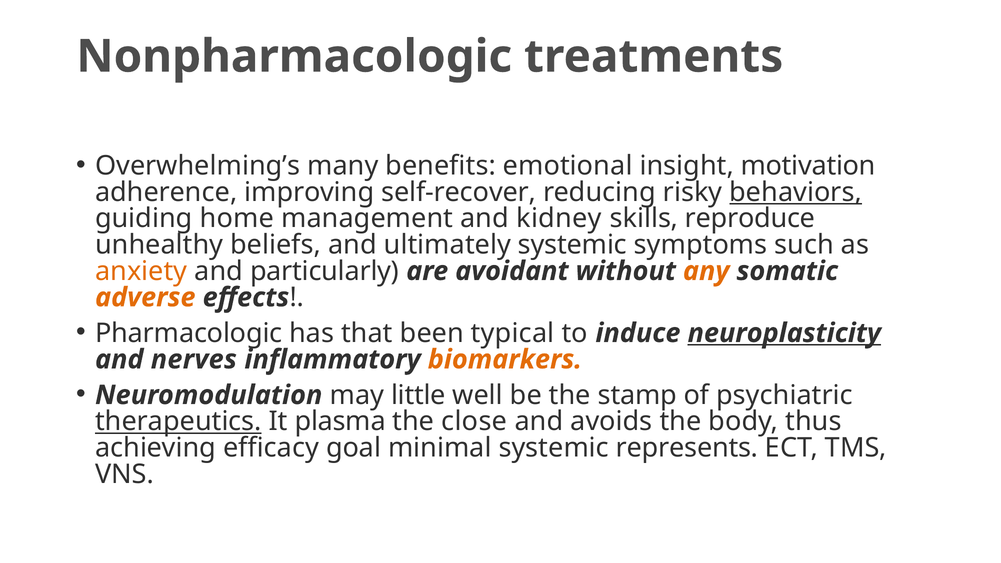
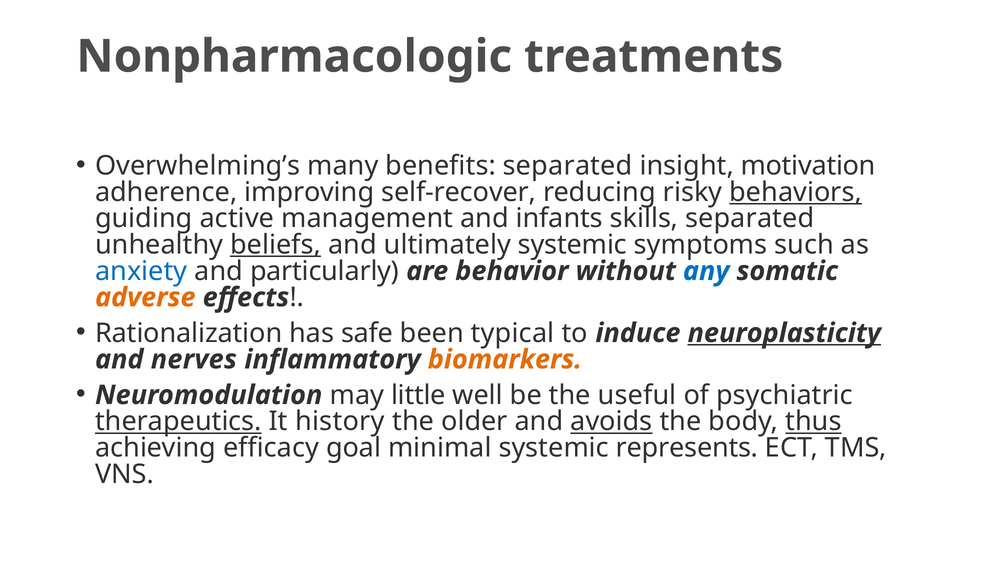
benefits emotional: emotional -> separated
home: home -> active
kidney: kidney -> infants
skills reproduce: reproduce -> separated
beliefs underline: none -> present
anxiety colour: orange -> blue
avoidant: avoidant -> behavior
any colour: orange -> blue
Pharmacologic: Pharmacologic -> Rationalization
that: that -> safe
stamp: stamp -> useful
plasma: plasma -> history
close: close -> older
avoids underline: none -> present
thus underline: none -> present
